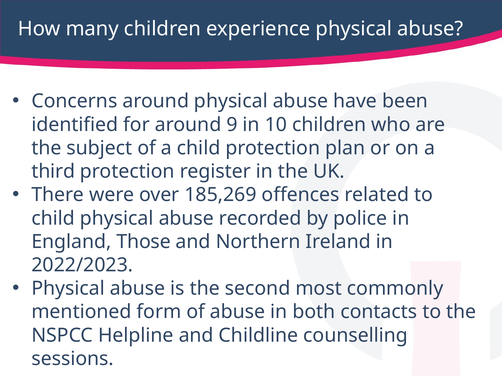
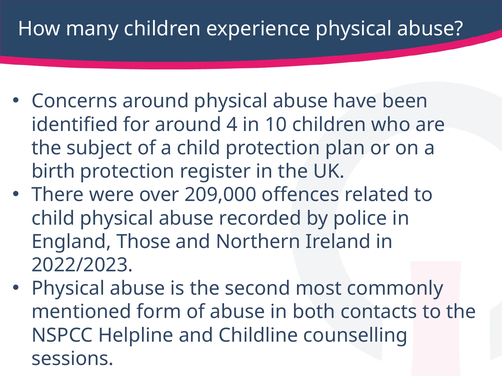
9: 9 -> 4
third: third -> birth
185,269: 185,269 -> 209,000
